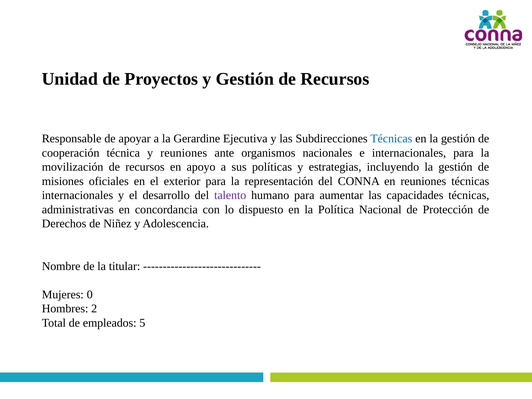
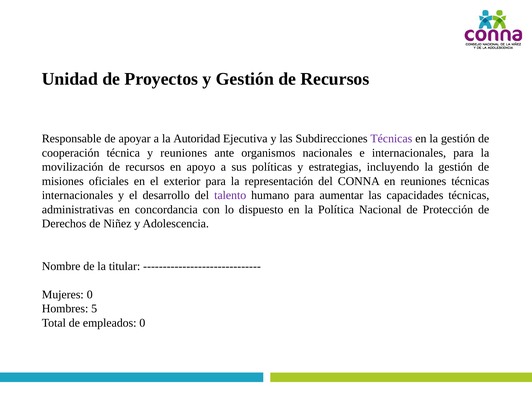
Gerardine: Gerardine -> Autoridad
Técnicas at (391, 139) colour: blue -> purple
2: 2 -> 5
empleados 5: 5 -> 0
